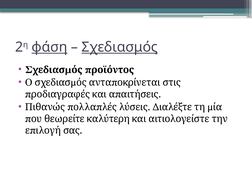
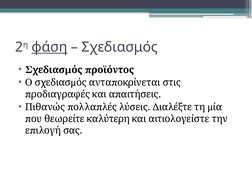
Σχεδιασμός underline: present -> none
